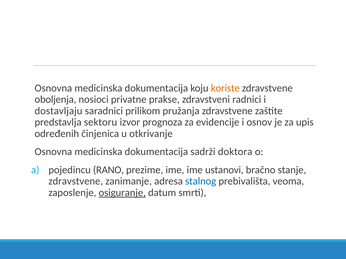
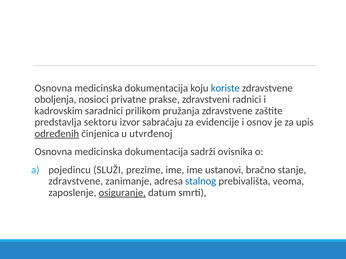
koriste colour: orange -> blue
dostavljaju: dostavljaju -> kadrovskim
prognoza: prognoza -> sabraćaju
određenih underline: none -> present
otkrivanje: otkrivanje -> utvrđenoj
doktora: doktora -> ovisnika
RANO: RANO -> SLUŽI
